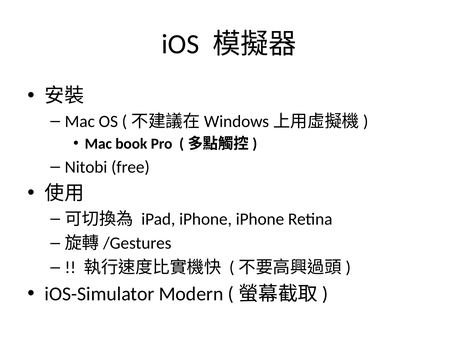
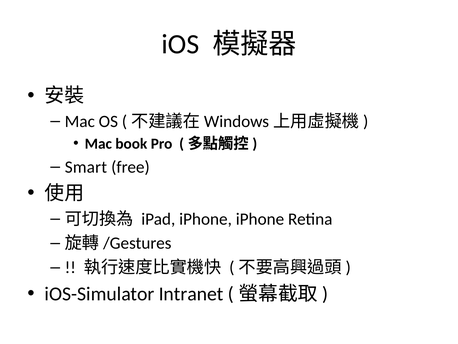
Nitobi: Nitobi -> Smart
Modern: Modern -> Intranet
